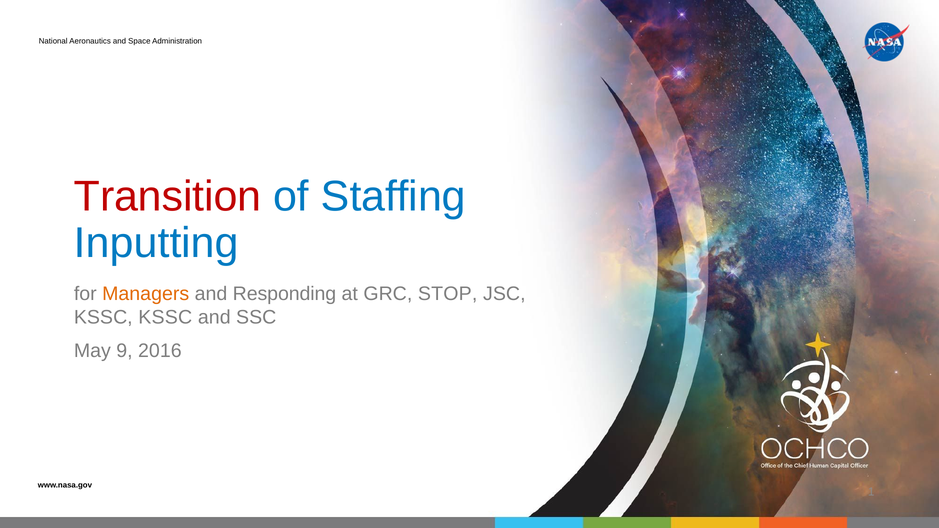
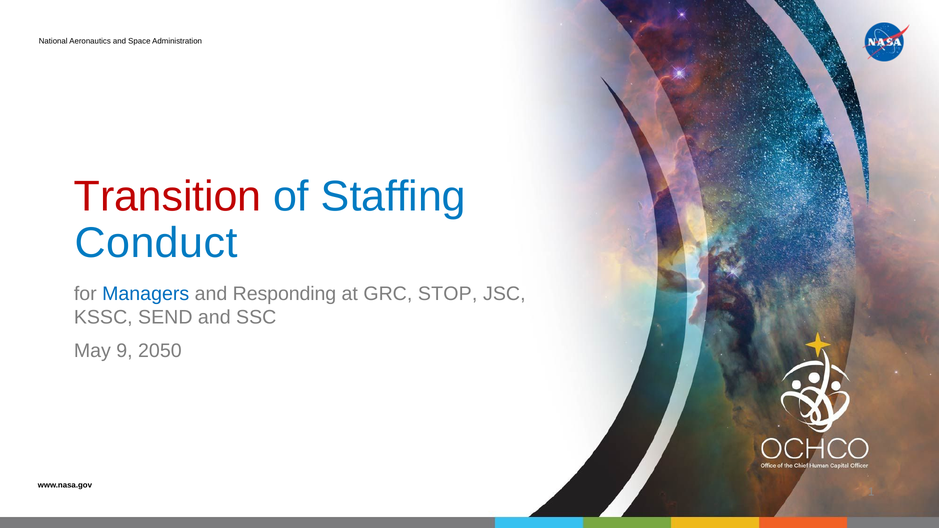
Inputting: Inputting -> Conduct
Managers colour: orange -> blue
KSSC KSSC: KSSC -> SEND
2016: 2016 -> 2050
